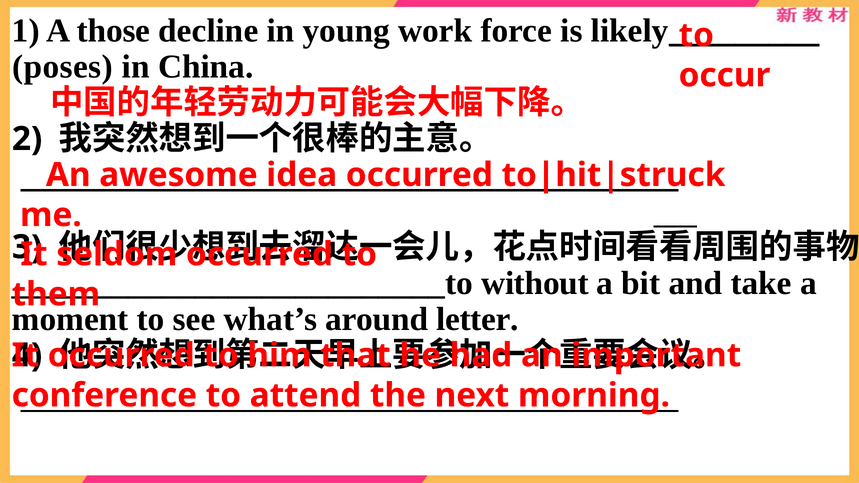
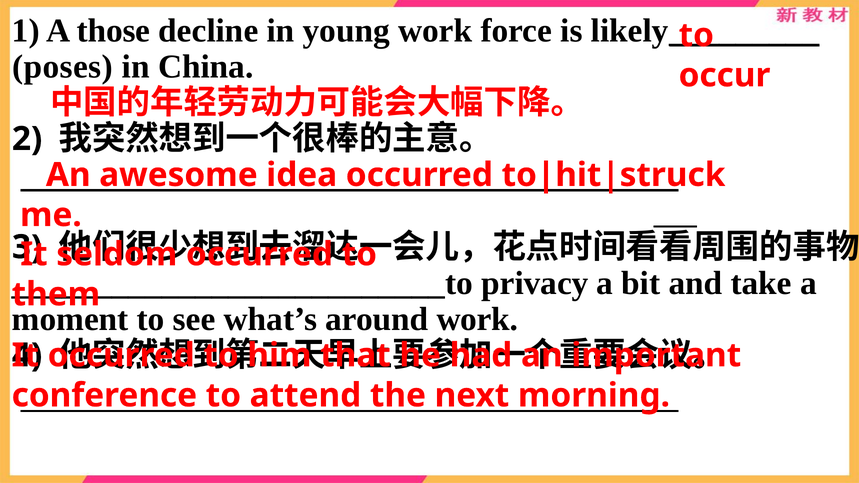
without: without -> privacy
around letter: letter -> work
